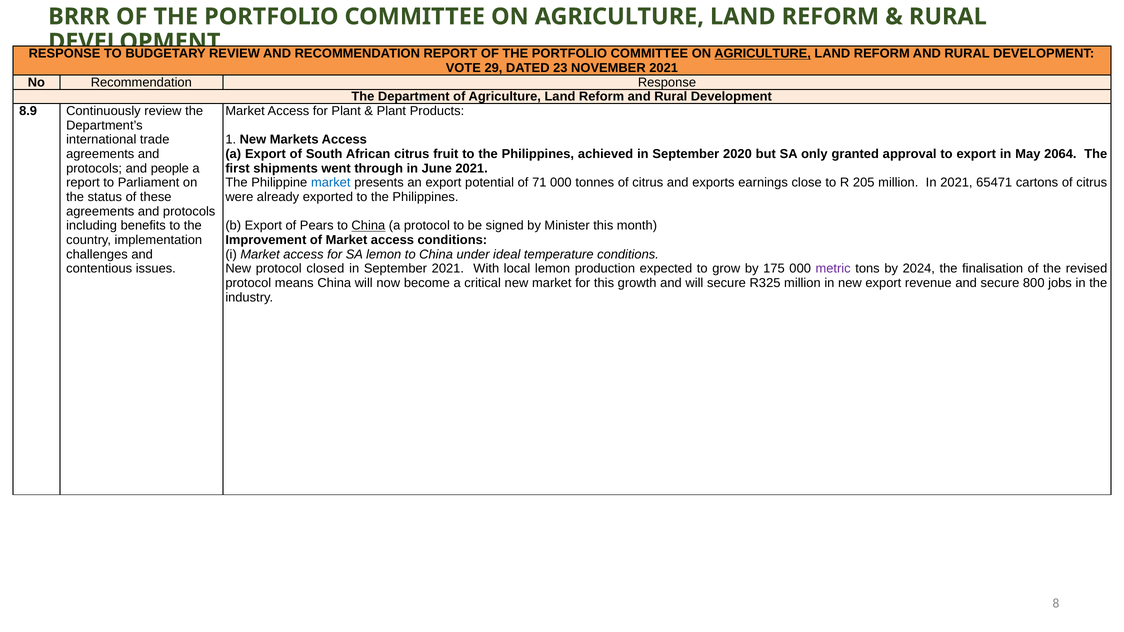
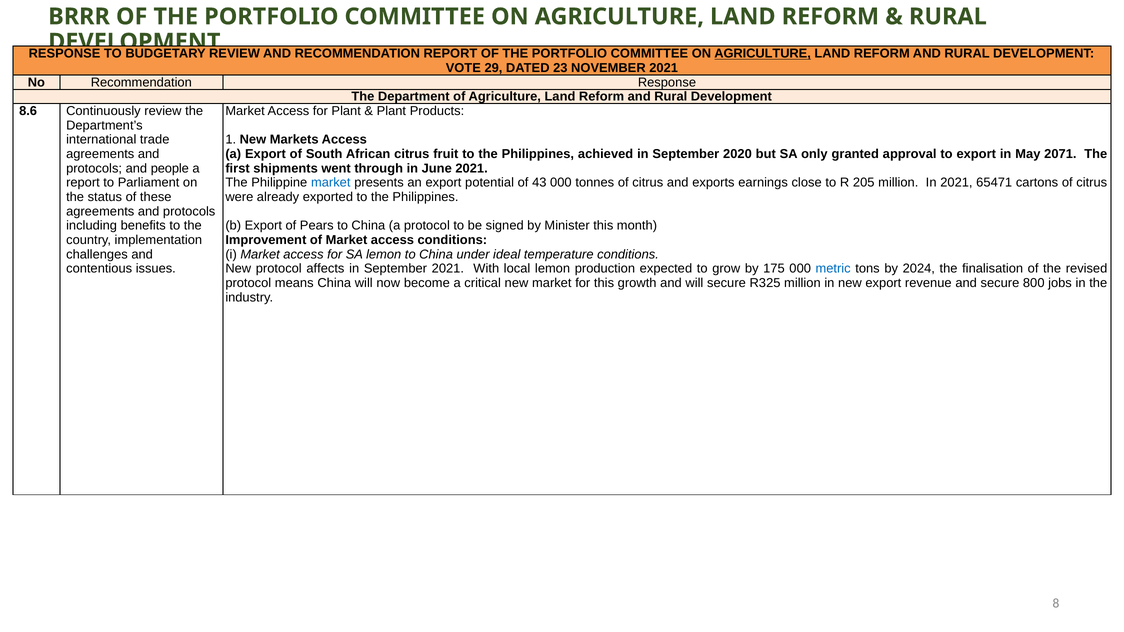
8.9: 8.9 -> 8.6
2064: 2064 -> 2071
71: 71 -> 43
China at (368, 226) underline: present -> none
closed: closed -> affects
metric colour: purple -> blue
